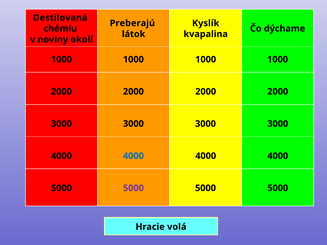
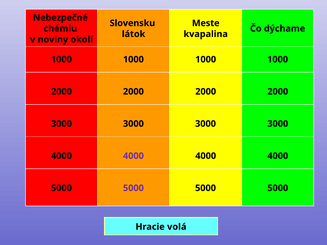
Destilovaná: Destilovaná -> Nebezpečné
Preberajú: Preberajú -> Slovensku
Kyslík: Kyslík -> Meste
4000 at (133, 156) colour: blue -> purple
